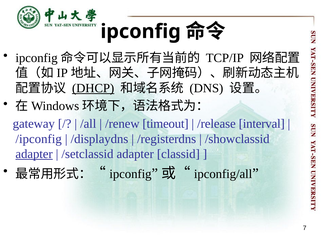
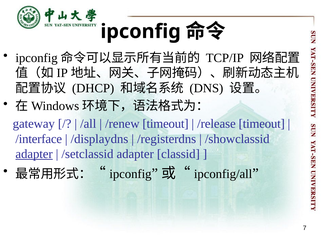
DHCP underline: present -> none
/release interval: interval -> timeout
/ipconfig: /ipconfig -> /interface
